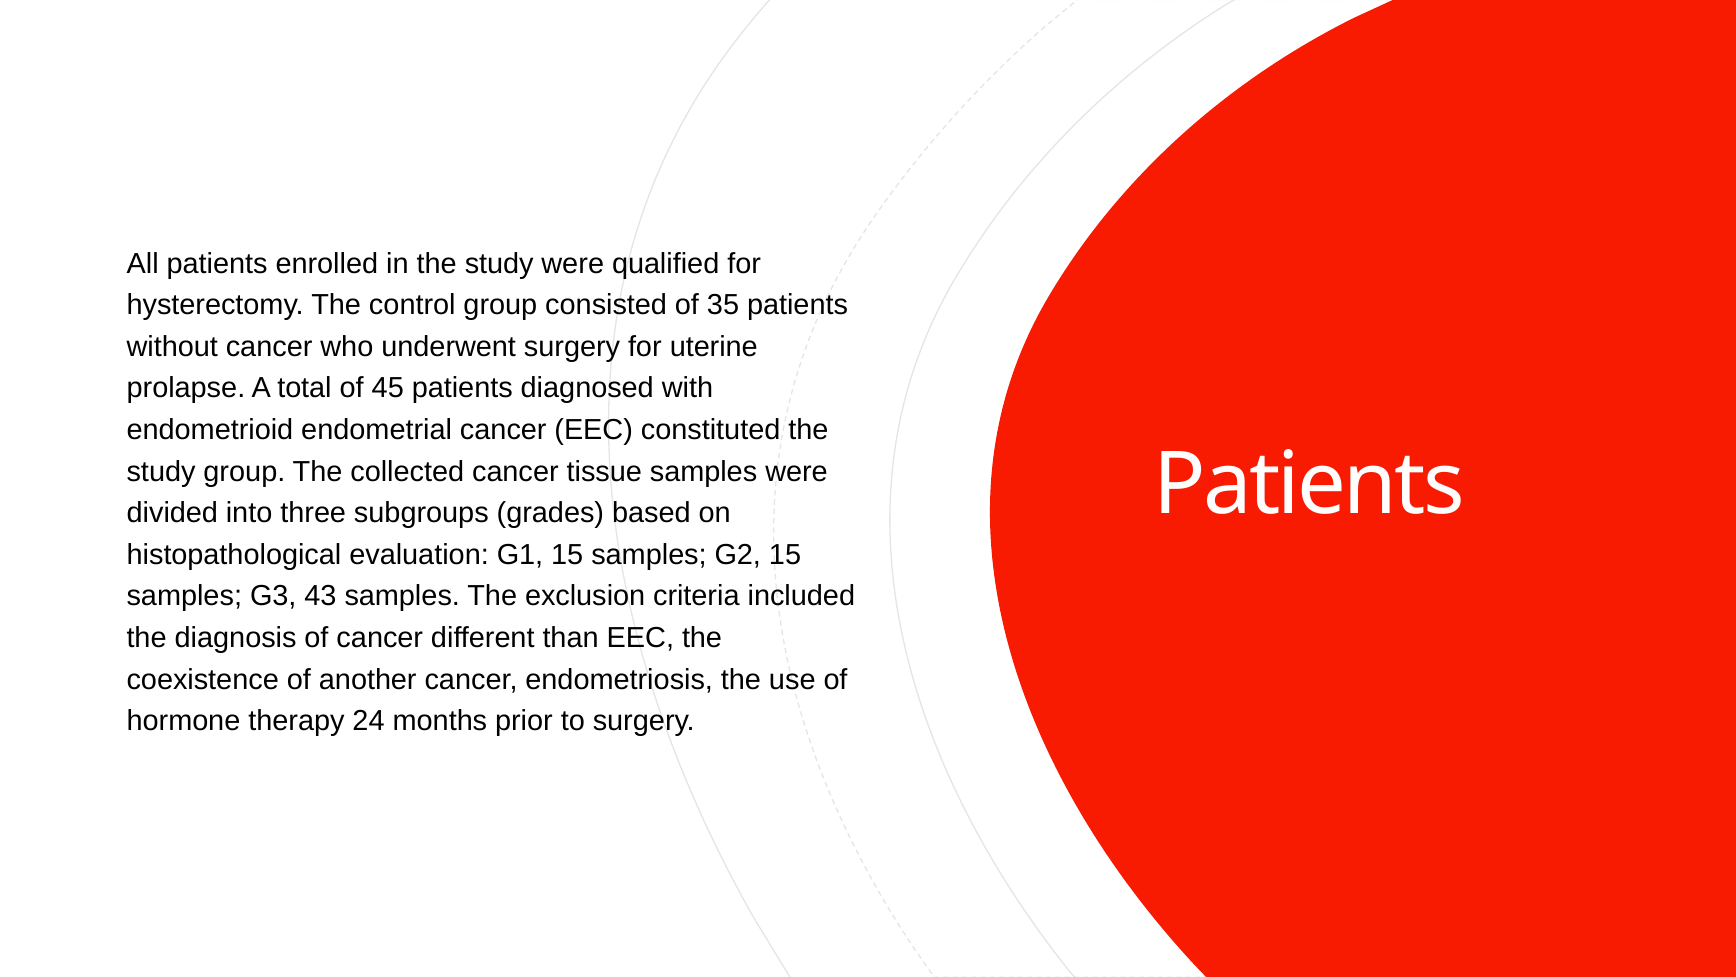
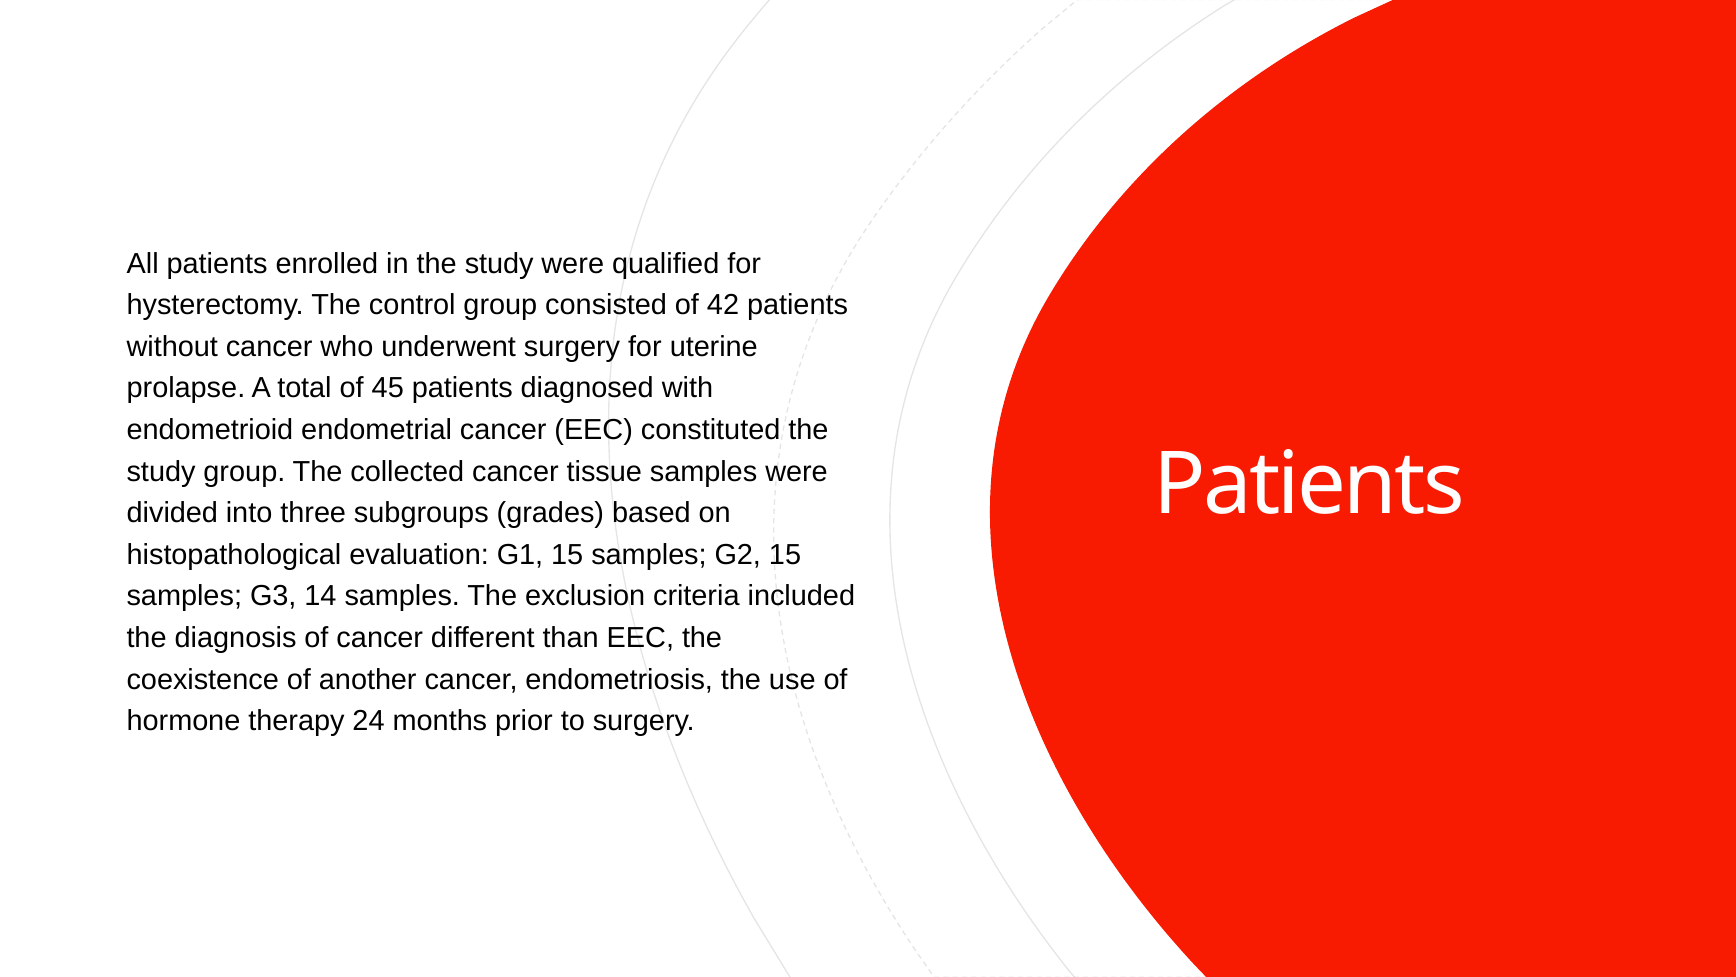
35: 35 -> 42
43: 43 -> 14
